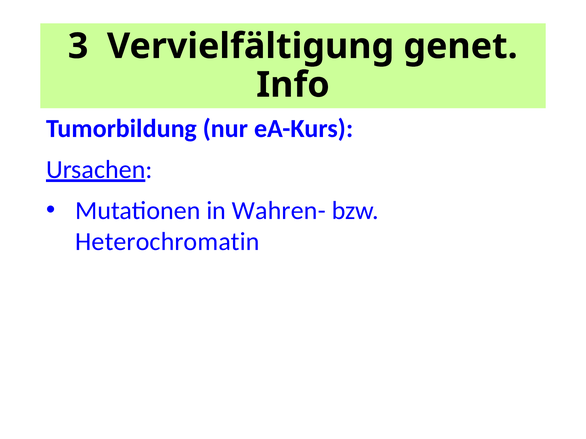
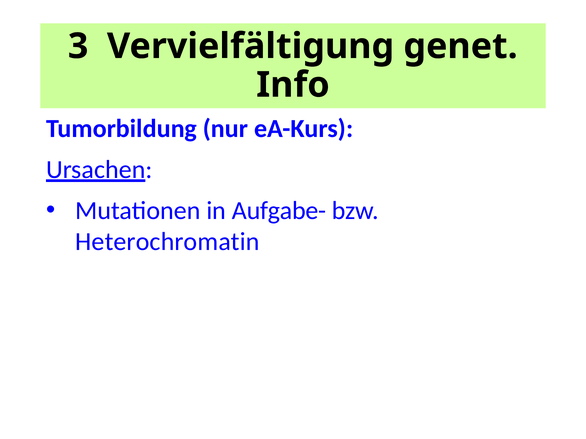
Wahren-: Wahren- -> Aufgabe-
